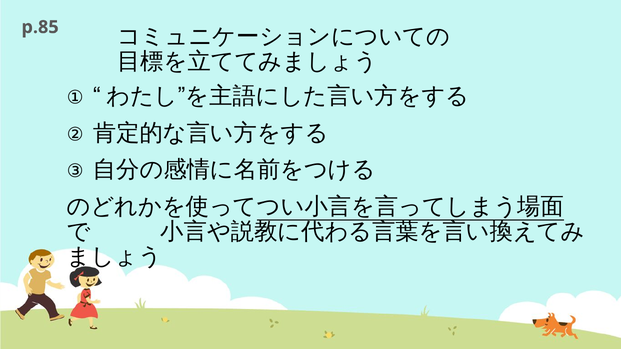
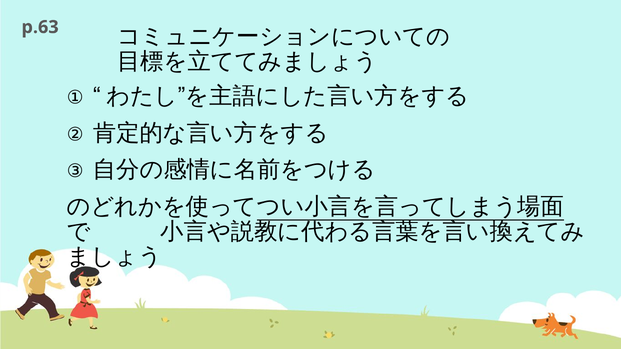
p.85: p.85 -> p.63
